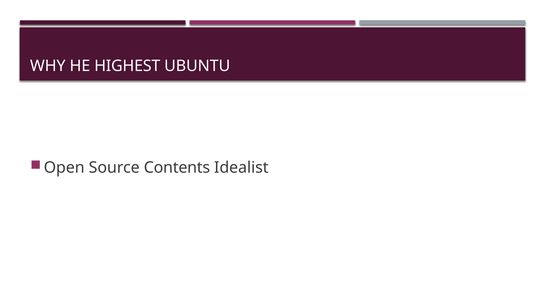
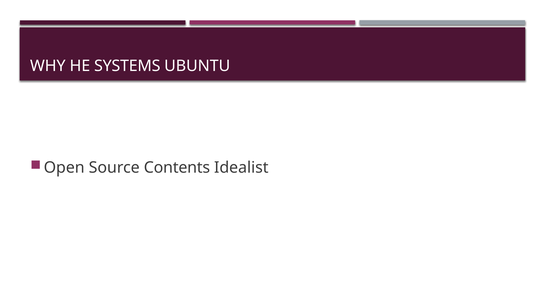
HIGHEST: HIGHEST -> SYSTEMS
